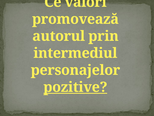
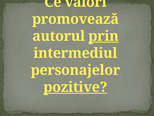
prin underline: none -> present
